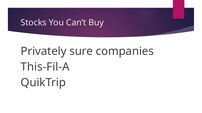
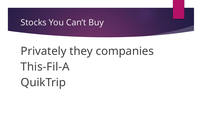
sure: sure -> they
